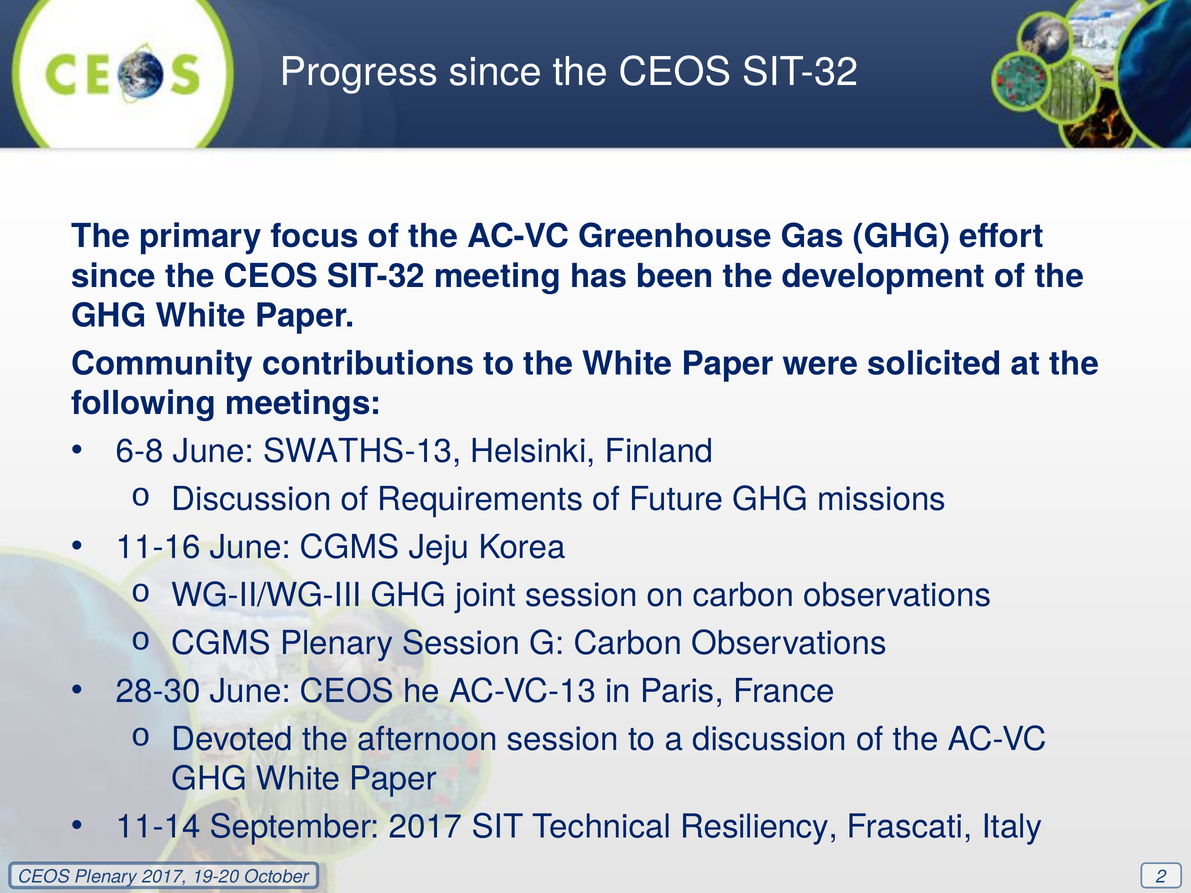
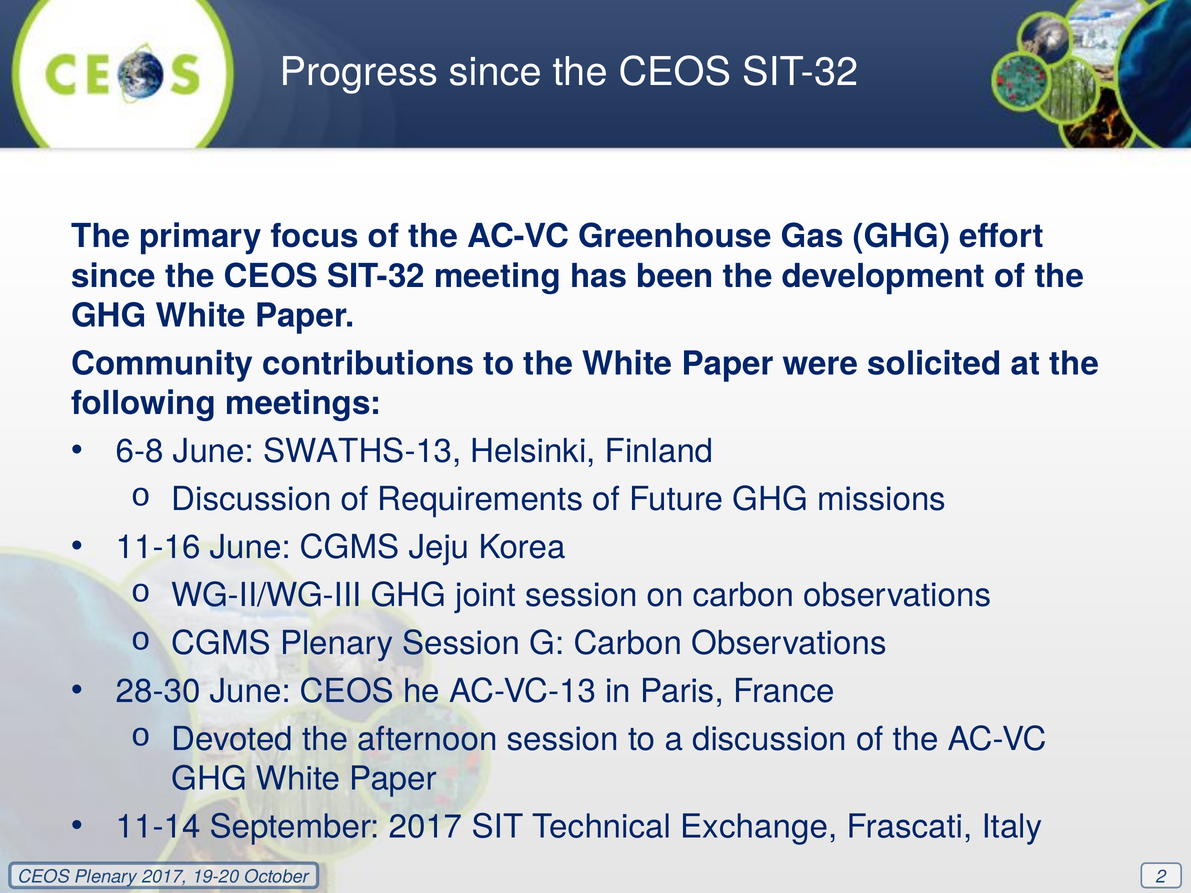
Resiliency: Resiliency -> Exchange
